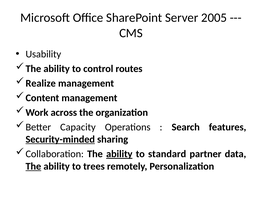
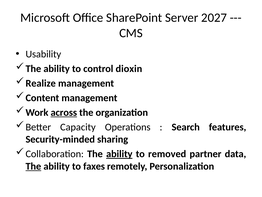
2005: 2005 -> 2027
routes: routes -> dioxin
across underline: none -> present
Security-minded underline: present -> none
standard: standard -> removed
trees: trees -> faxes
